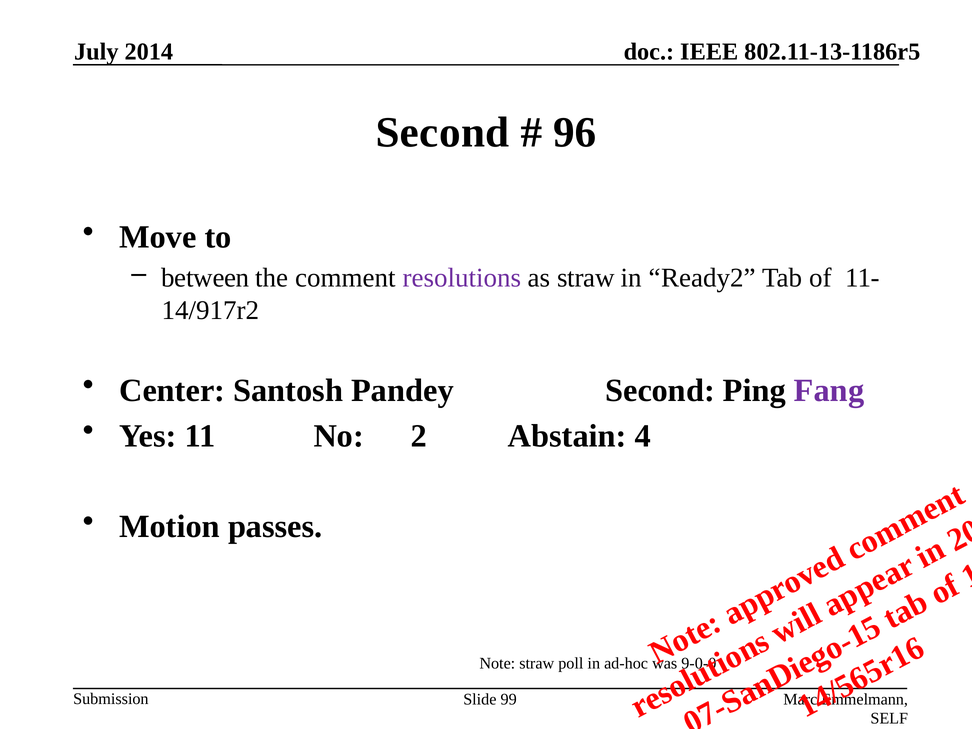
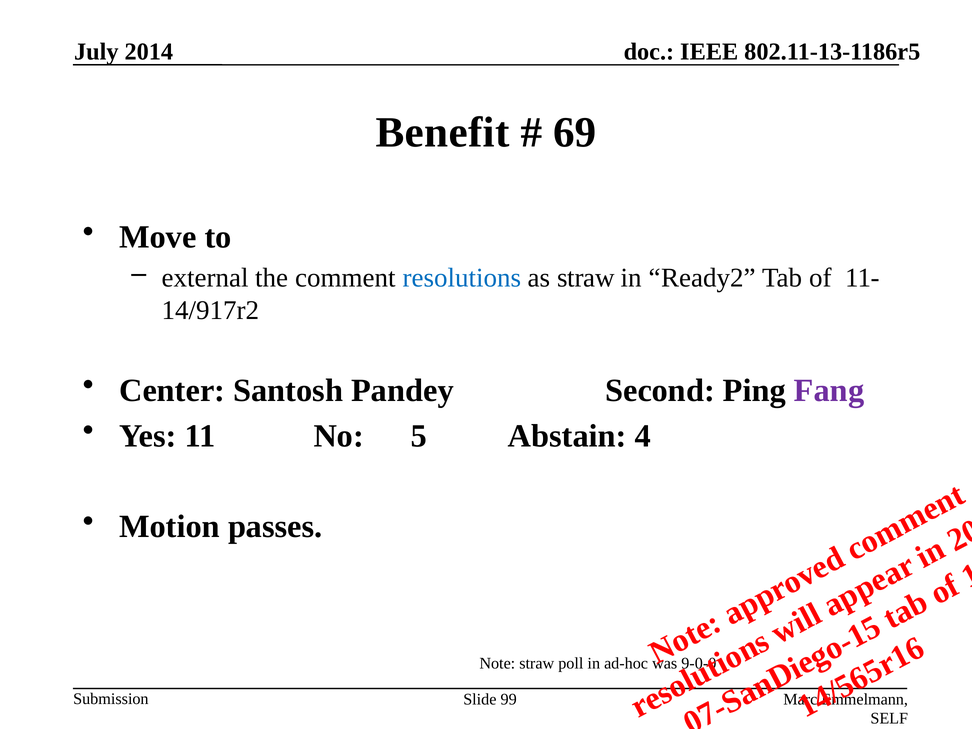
Second at (443, 133): Second -> Benefit
96: 96 -> 69
between: between -> external
resolutions colour: purple -> blue
No 2: 2 -> 5
